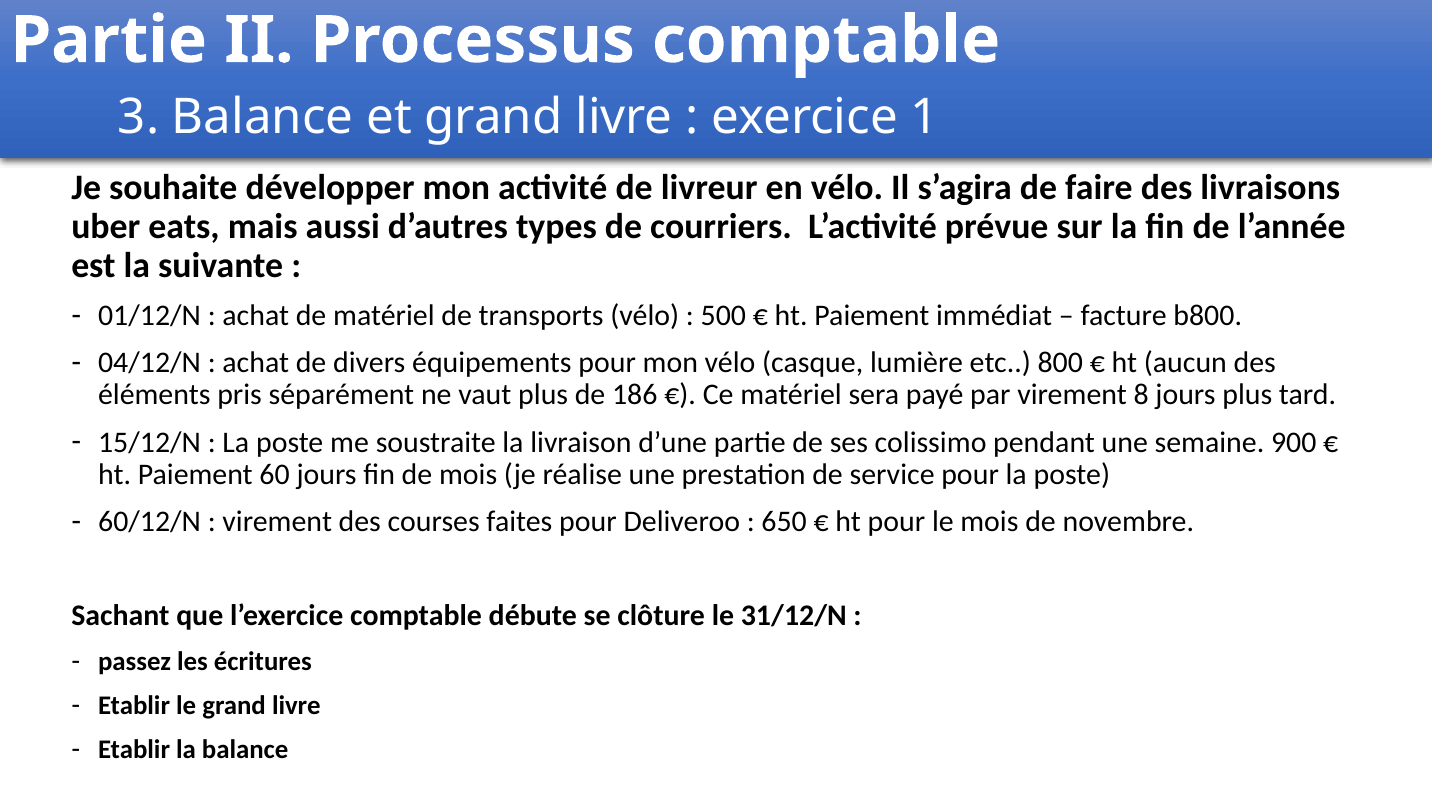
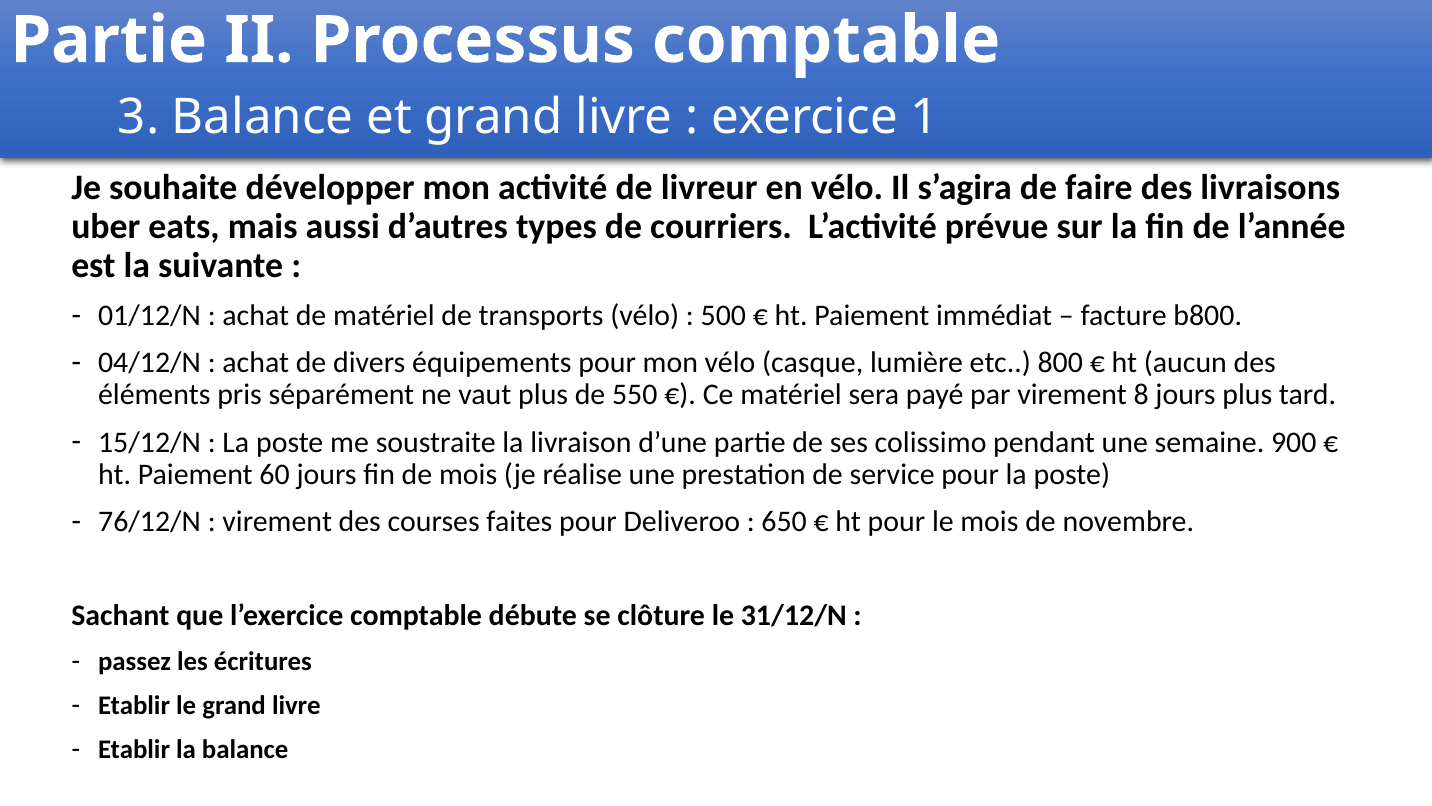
186: 186 -> 550
60/12/N: 60/12/N -> 76/12/N
